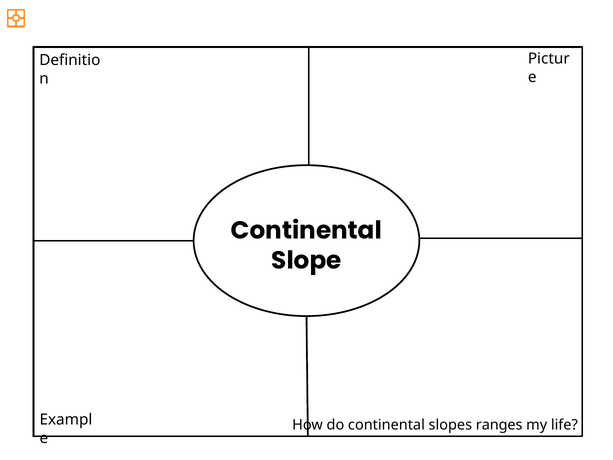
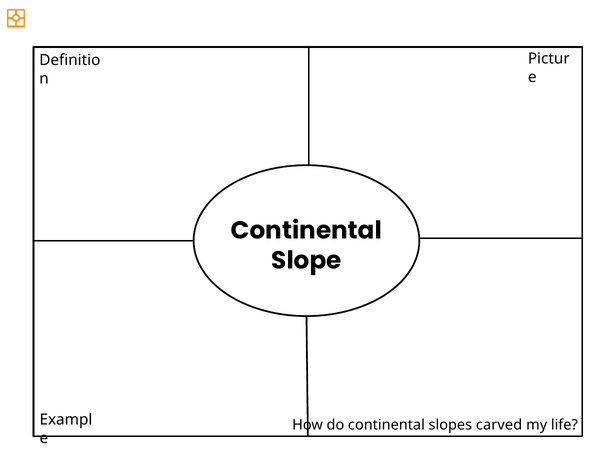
ranges: ranges -> carved
